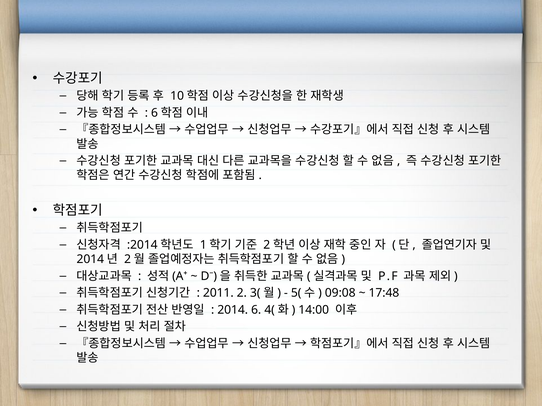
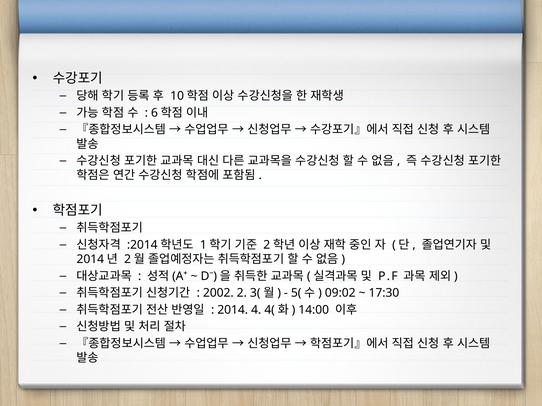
2011: 2011 -> 2002
09:08: 09:08 -> 09:02
17:48: 17:48 -> 17:30
6: 6 -> 4
